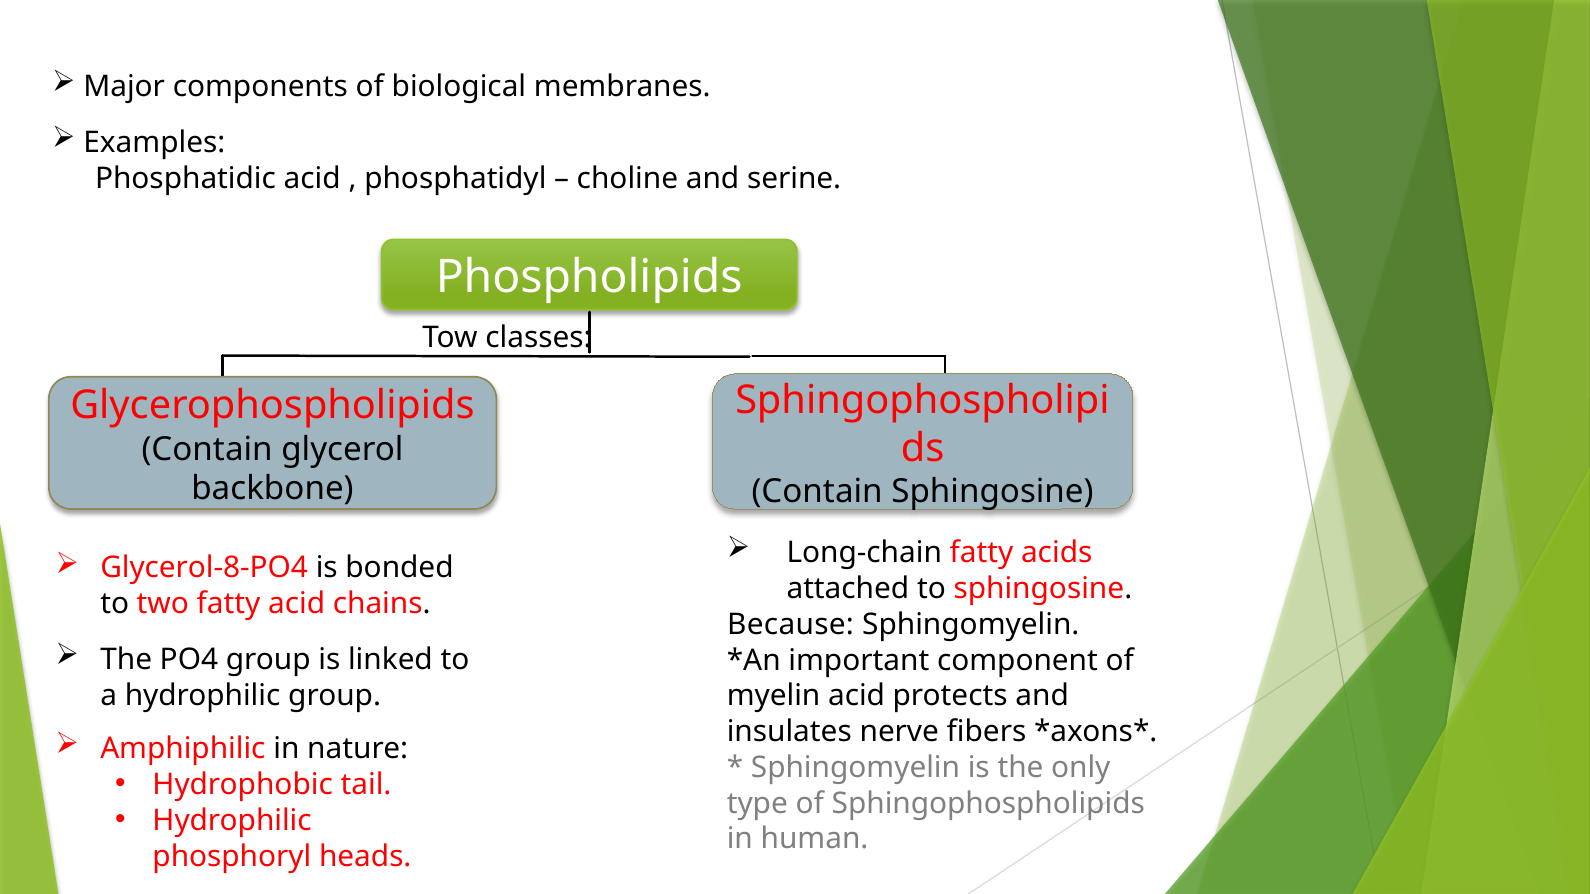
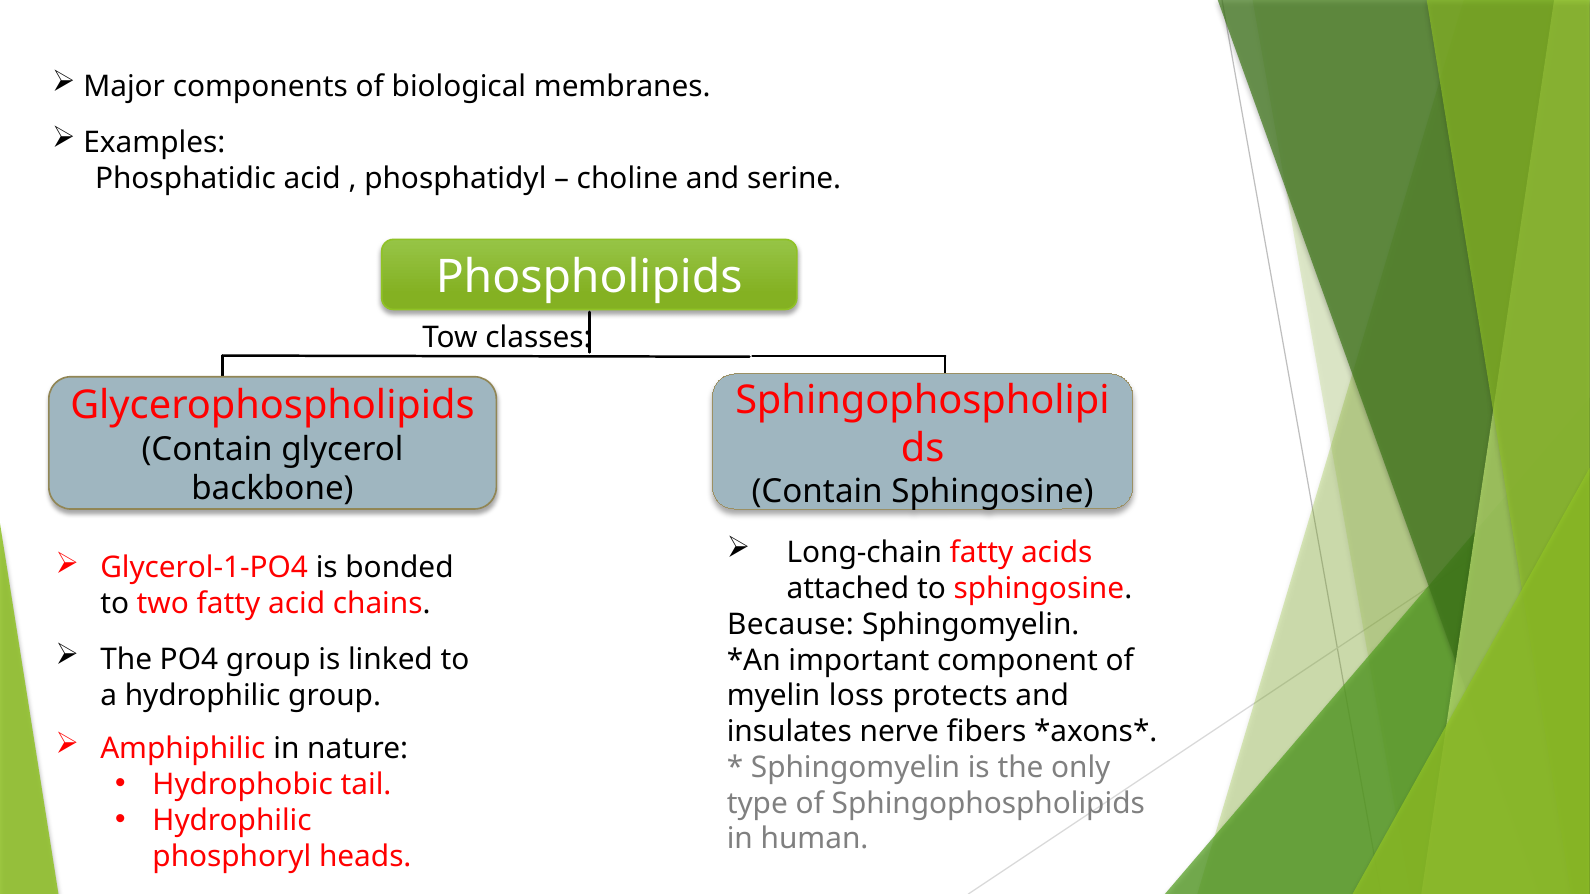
Glycerol-8-PO4: Glycerol-8-PO4 -> Glycerol-1-PO4
myelin acid: acid -> loss
